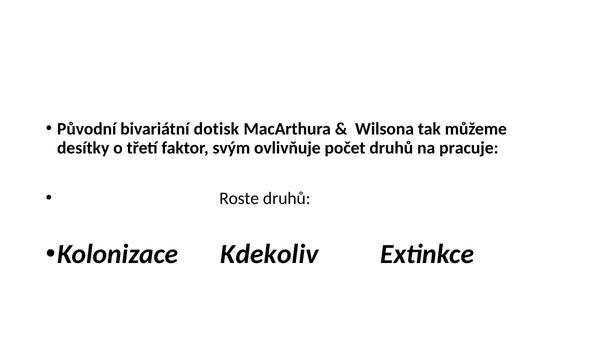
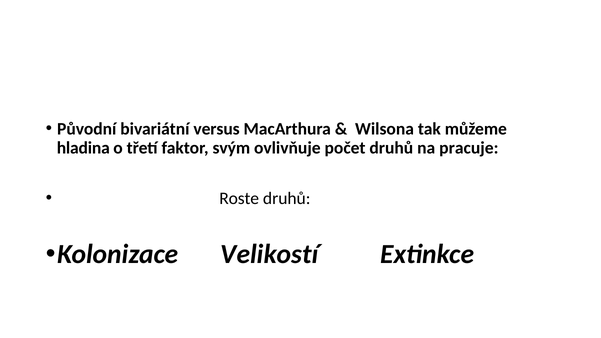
dotisk: dotisk -> versus
desítky: desítky -> hladina
Kdekoliv: Kdekoliv -> Velikostí
